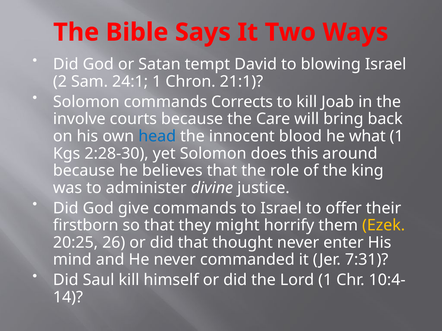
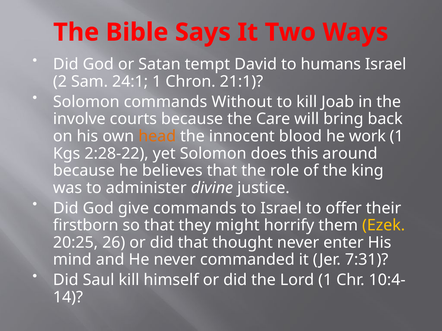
blowing: blowing -> humans
Corrects: Corrects -> Without
head colour: blue -> orange
what: what -> work
2:28-30: 2:28-30 -> 2:28-22
